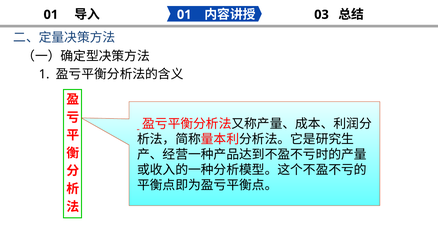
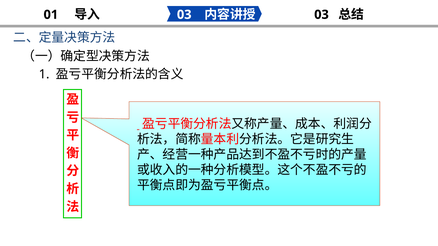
01 at (184, 15): 01 -> 03
